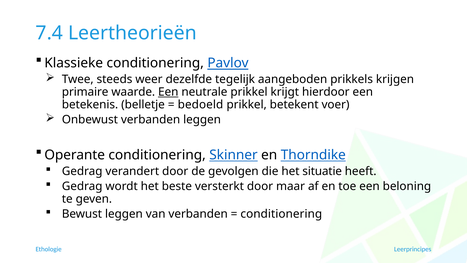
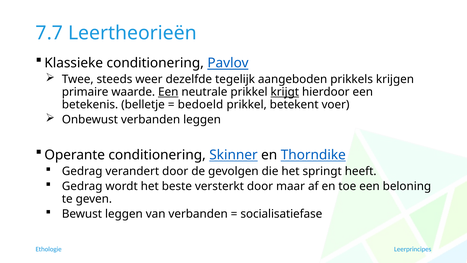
7.4: 7.4 -> 7.7
krijgt underline: none -> present
situatie: situatie -> springt
conditionering at (281, 214): conditionering -> socialisatiefase
